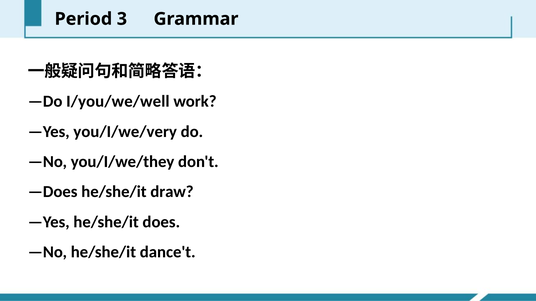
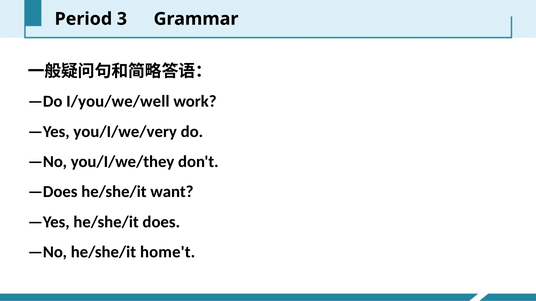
draw: draw -> want
dance't: dance't -> home't
